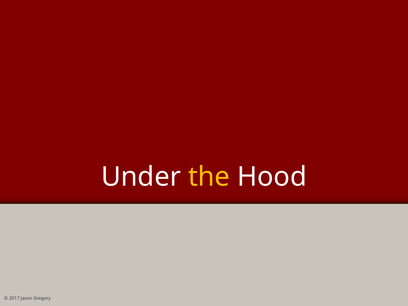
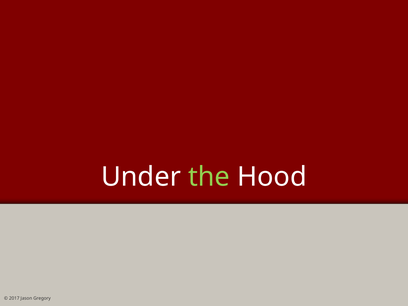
the colour: yellow -> light green
